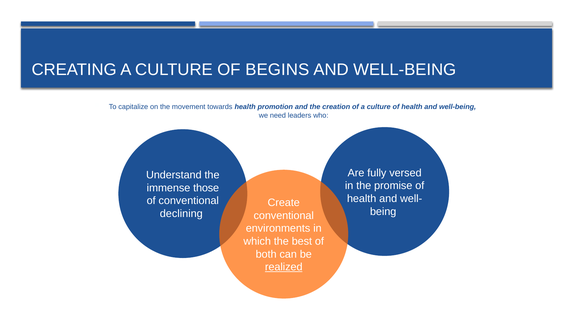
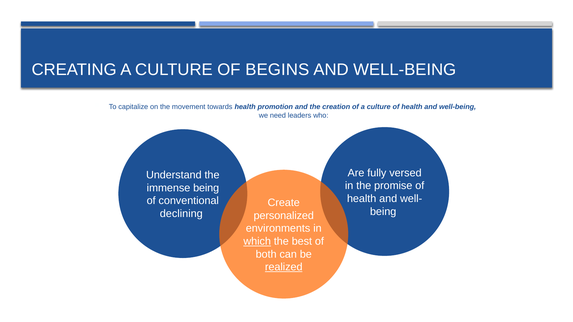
immense those: those -> being
conventional at (284, 216): conventional -> personalized
which underline: none -> present
